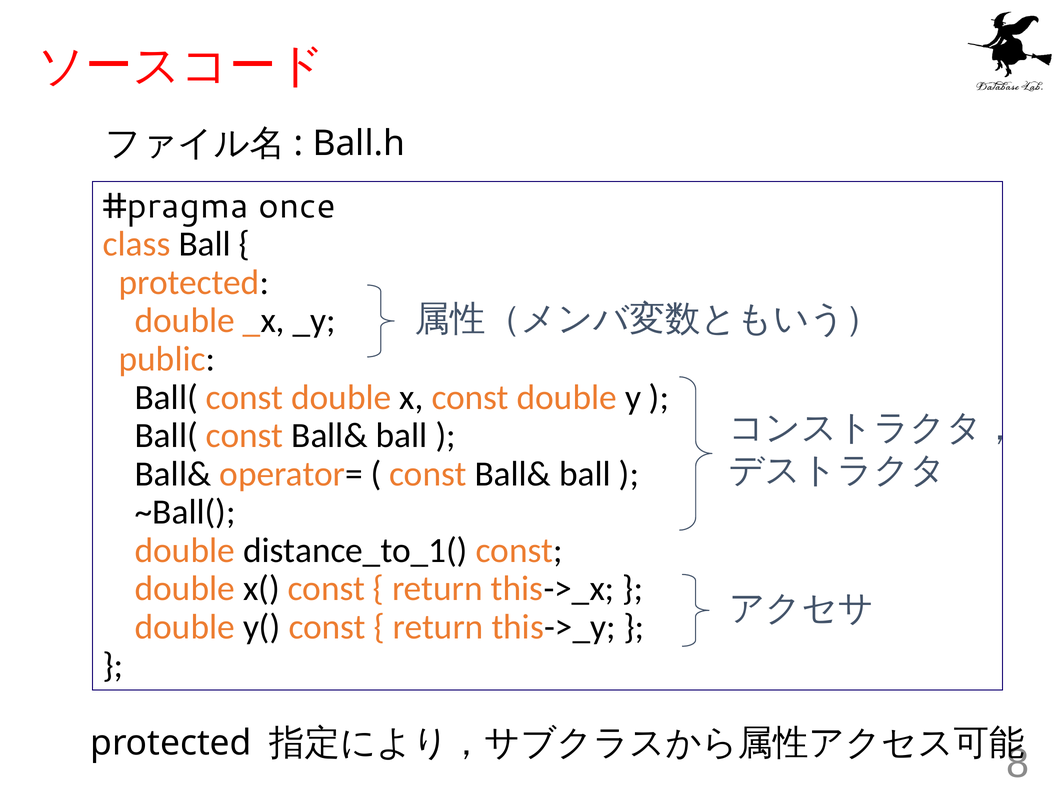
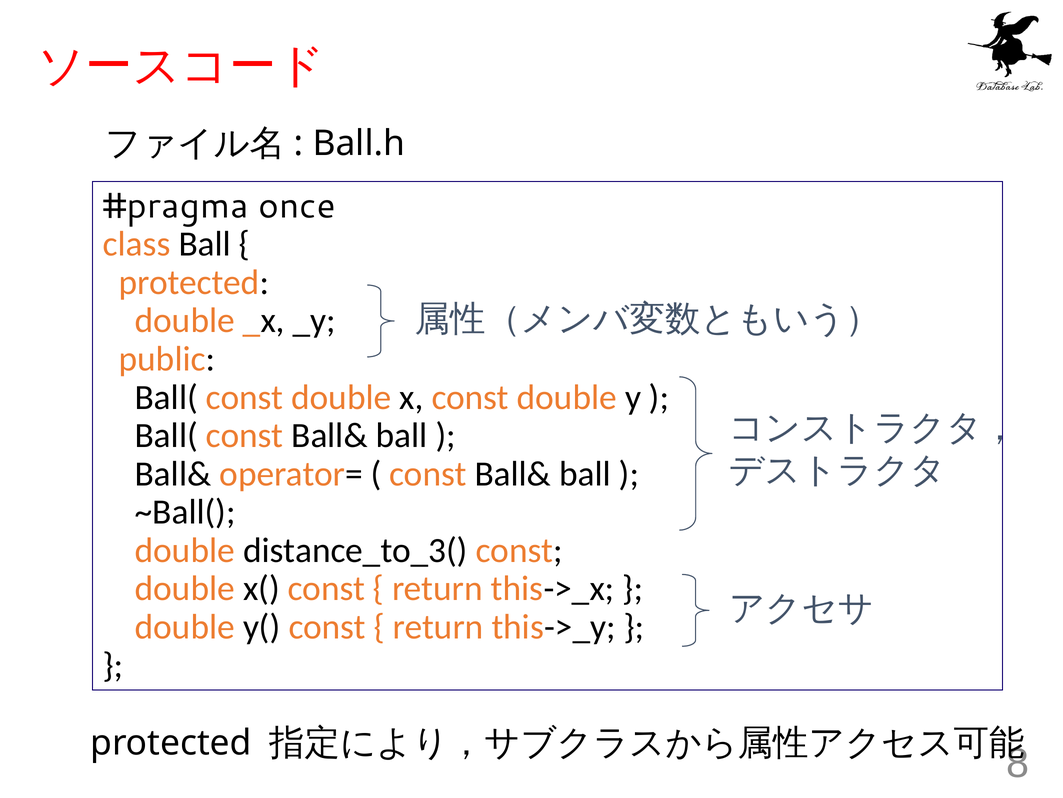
distance_to_1(: distance_to_1( -> distance_to_3(
